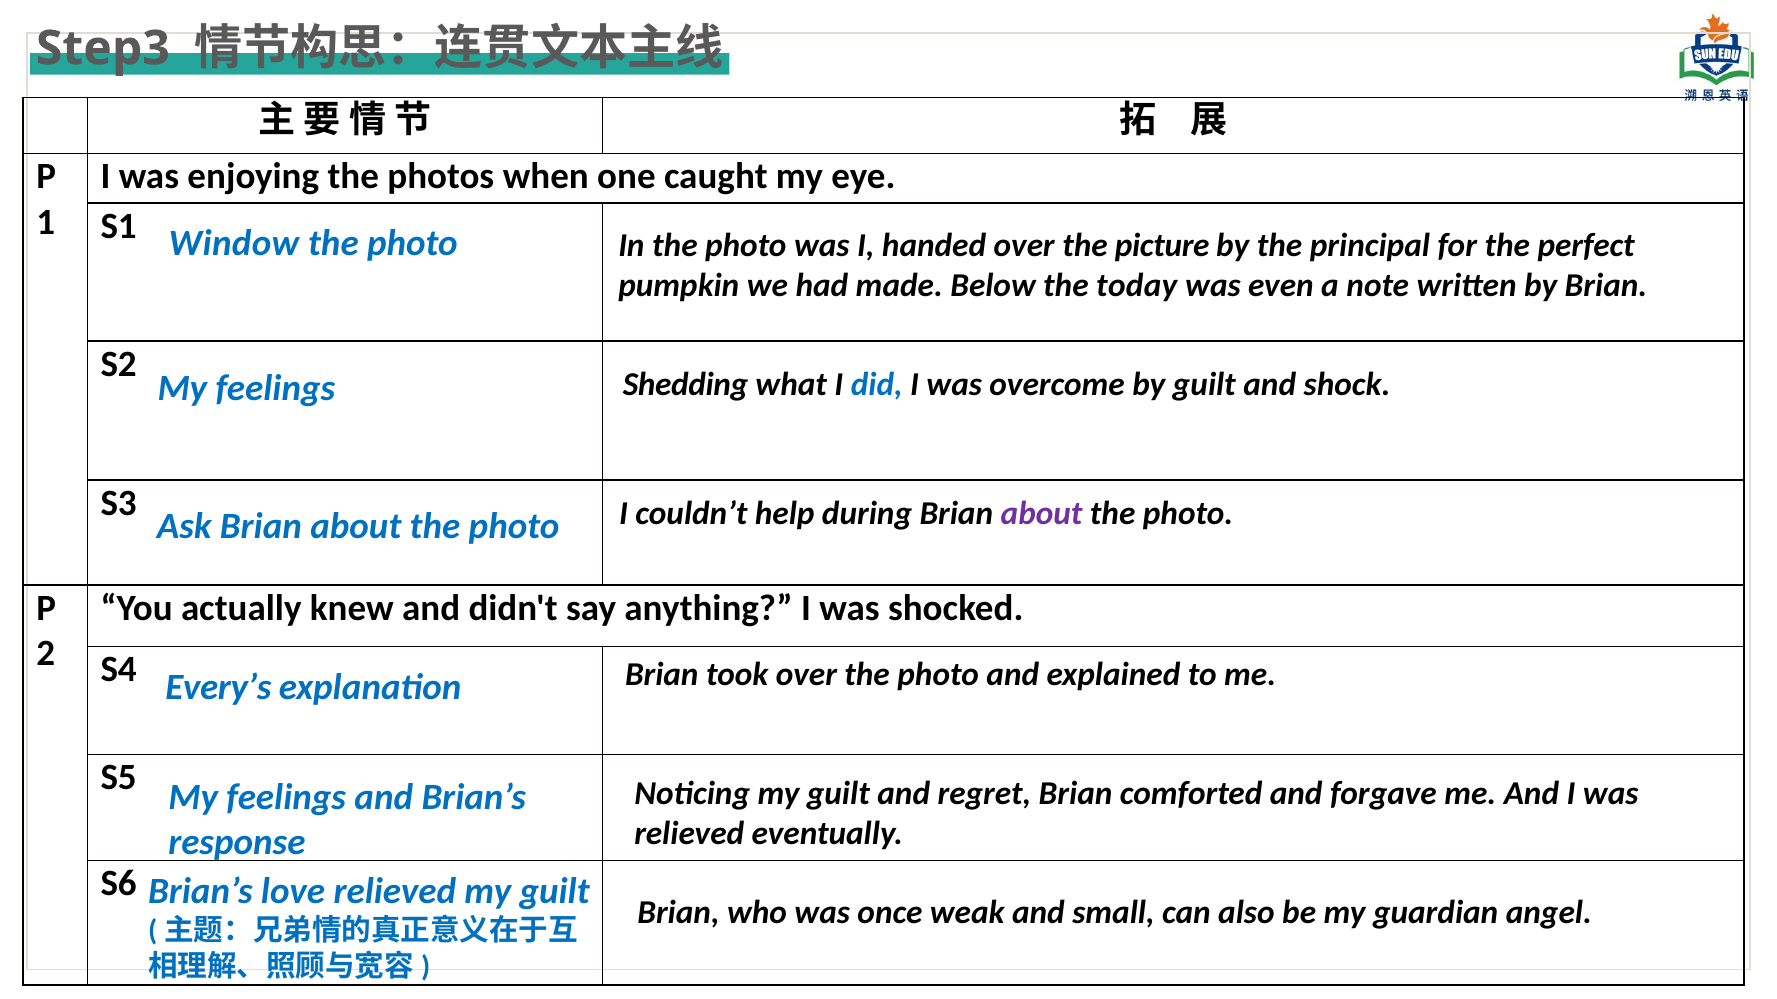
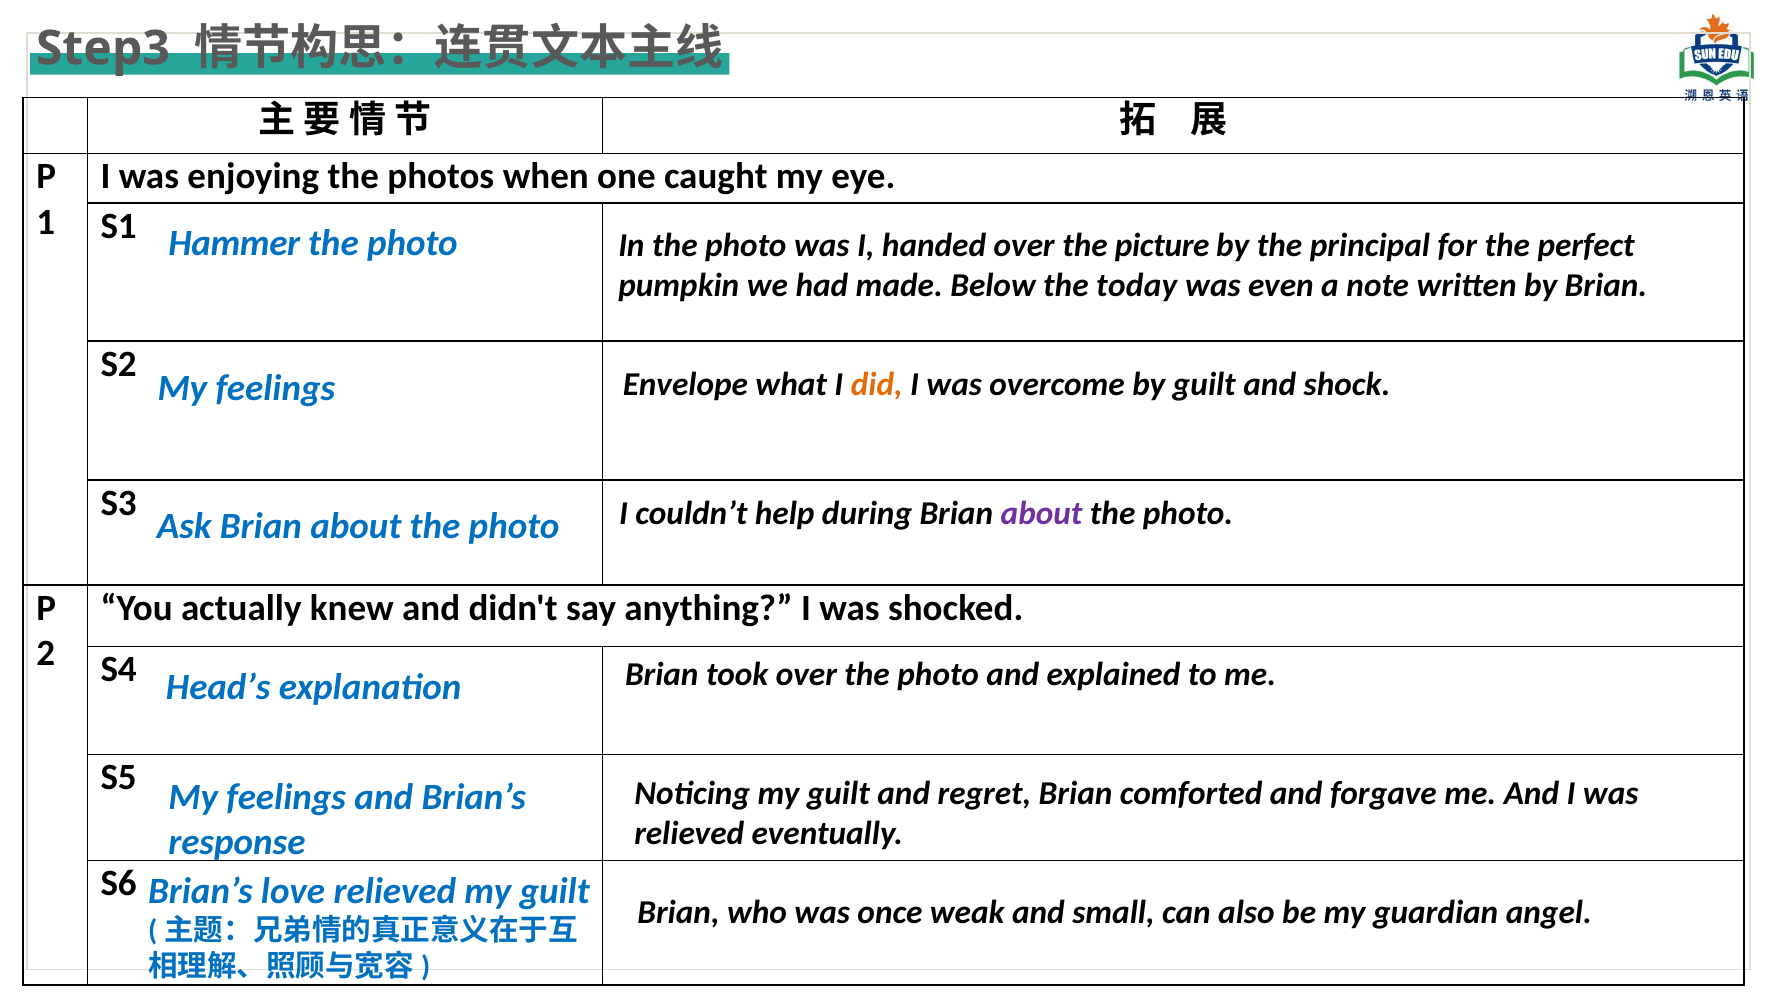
Window: Window -> Hammer
Shedding: Shedding -> Envelope
did colour: blue -> orange
Every’s: Every’s -> Head’s
